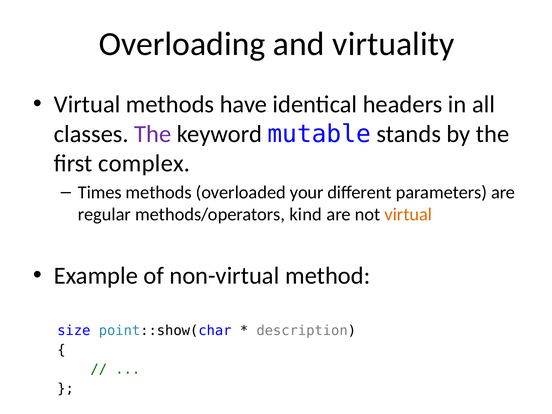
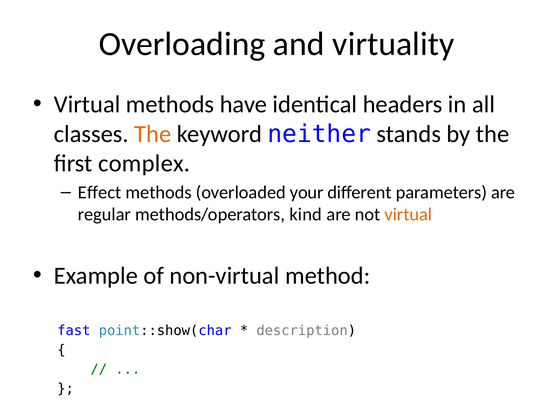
The at (153, 134) colour: purple -> orange
mutable: mutable -> neither
Times: Times -> Effect
size: size -> fast
